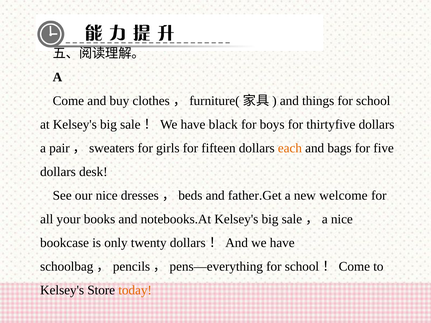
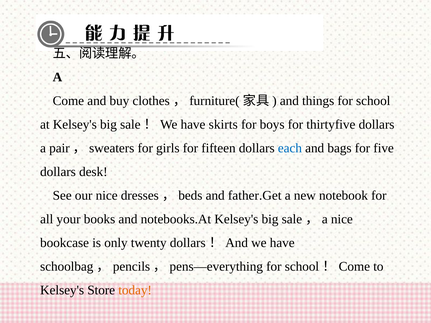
black: black -> skirts
each colour: orange -> blue
welcome: welcome -> notebook
